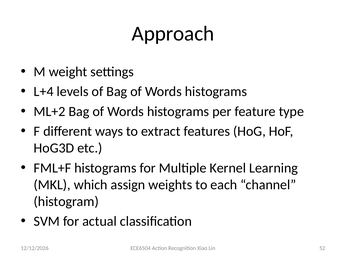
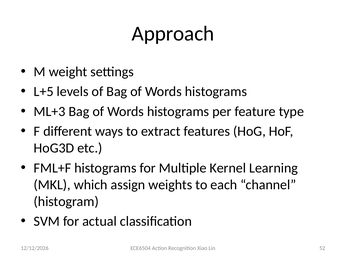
L+4: L+4 -> L+5
ML+2: ML+2 -> ML+3
